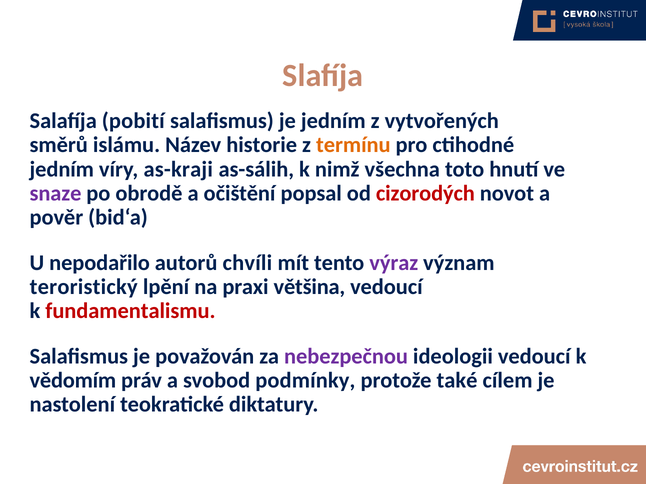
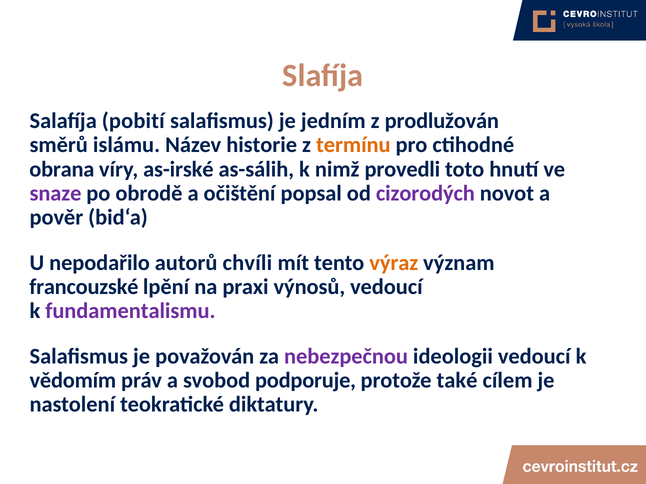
vytvořených: vytvořených -> prodlužován
jedním at (62, 169): jedním -> obrana
as-kraji: as-kraji -> as-irské
všechna: všechna -> provedli
cizorodých colour: red -> purple
výraz colour: purple -> orange
teroristický: teroristický -> francouzské
většina: většina -> výnosů
fundamentalismu colour: red -> purple
podmínky: podmínky -> podporuje
